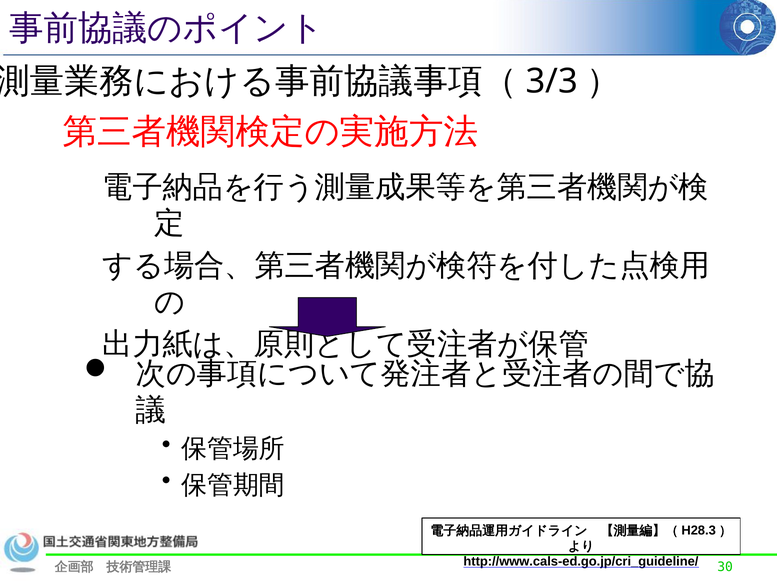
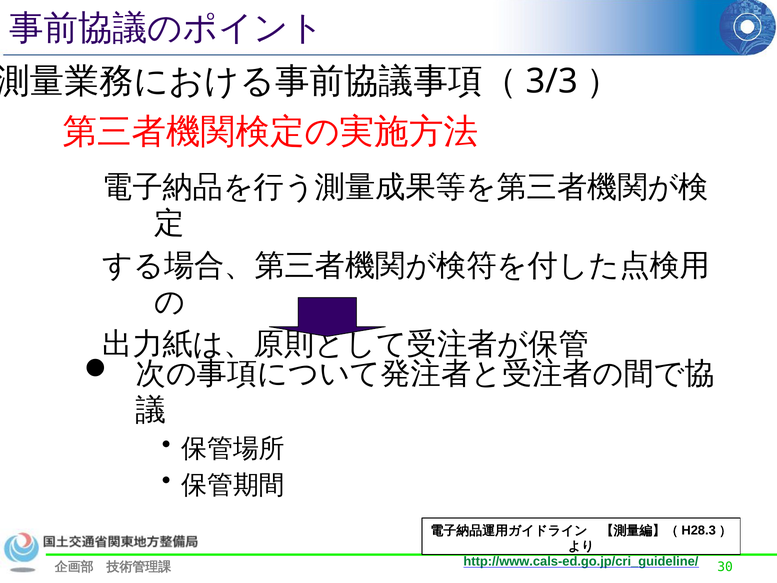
http://www.cals-ed.go.jp/cri_guideline/ colour: black -> green
